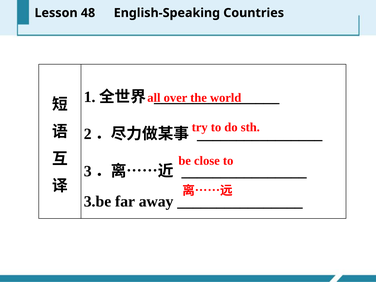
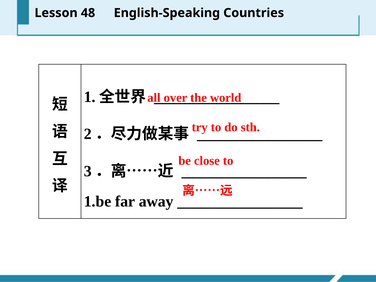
3.be: 3.be -> 1.be
